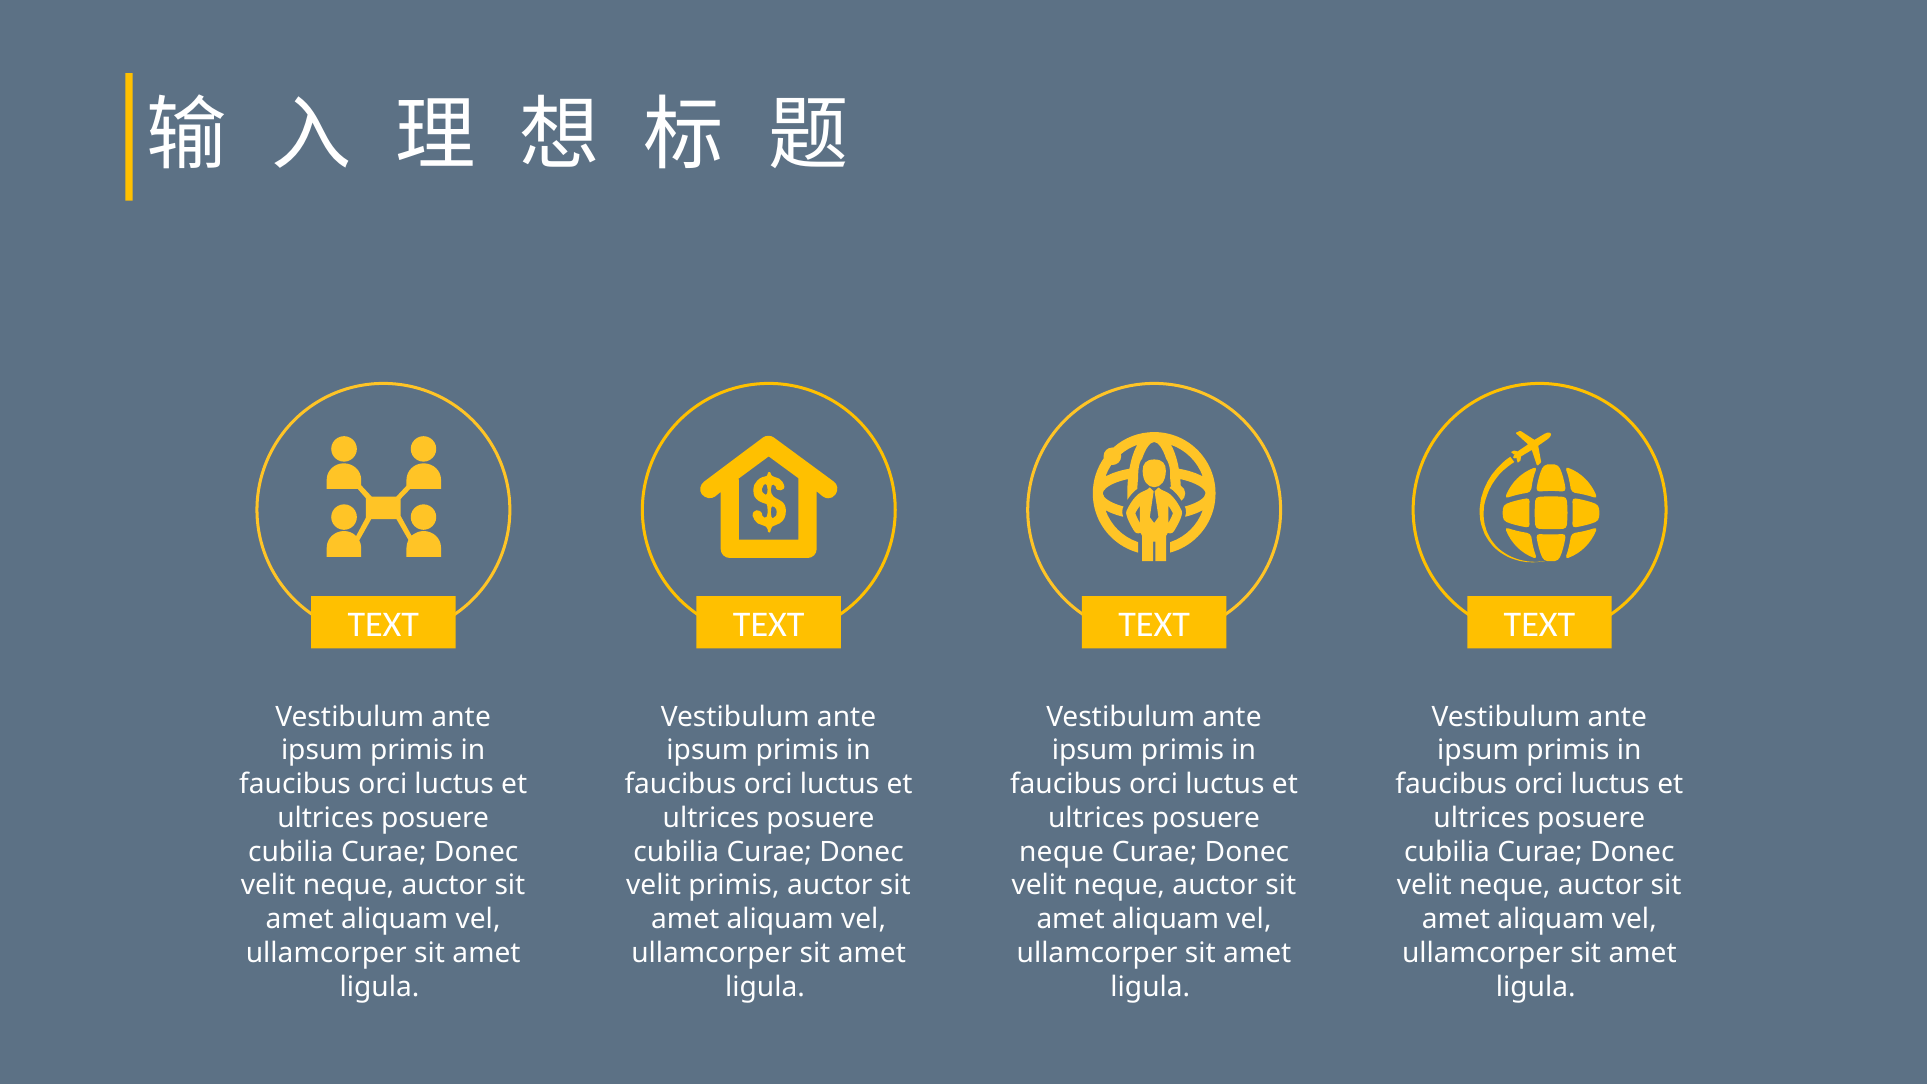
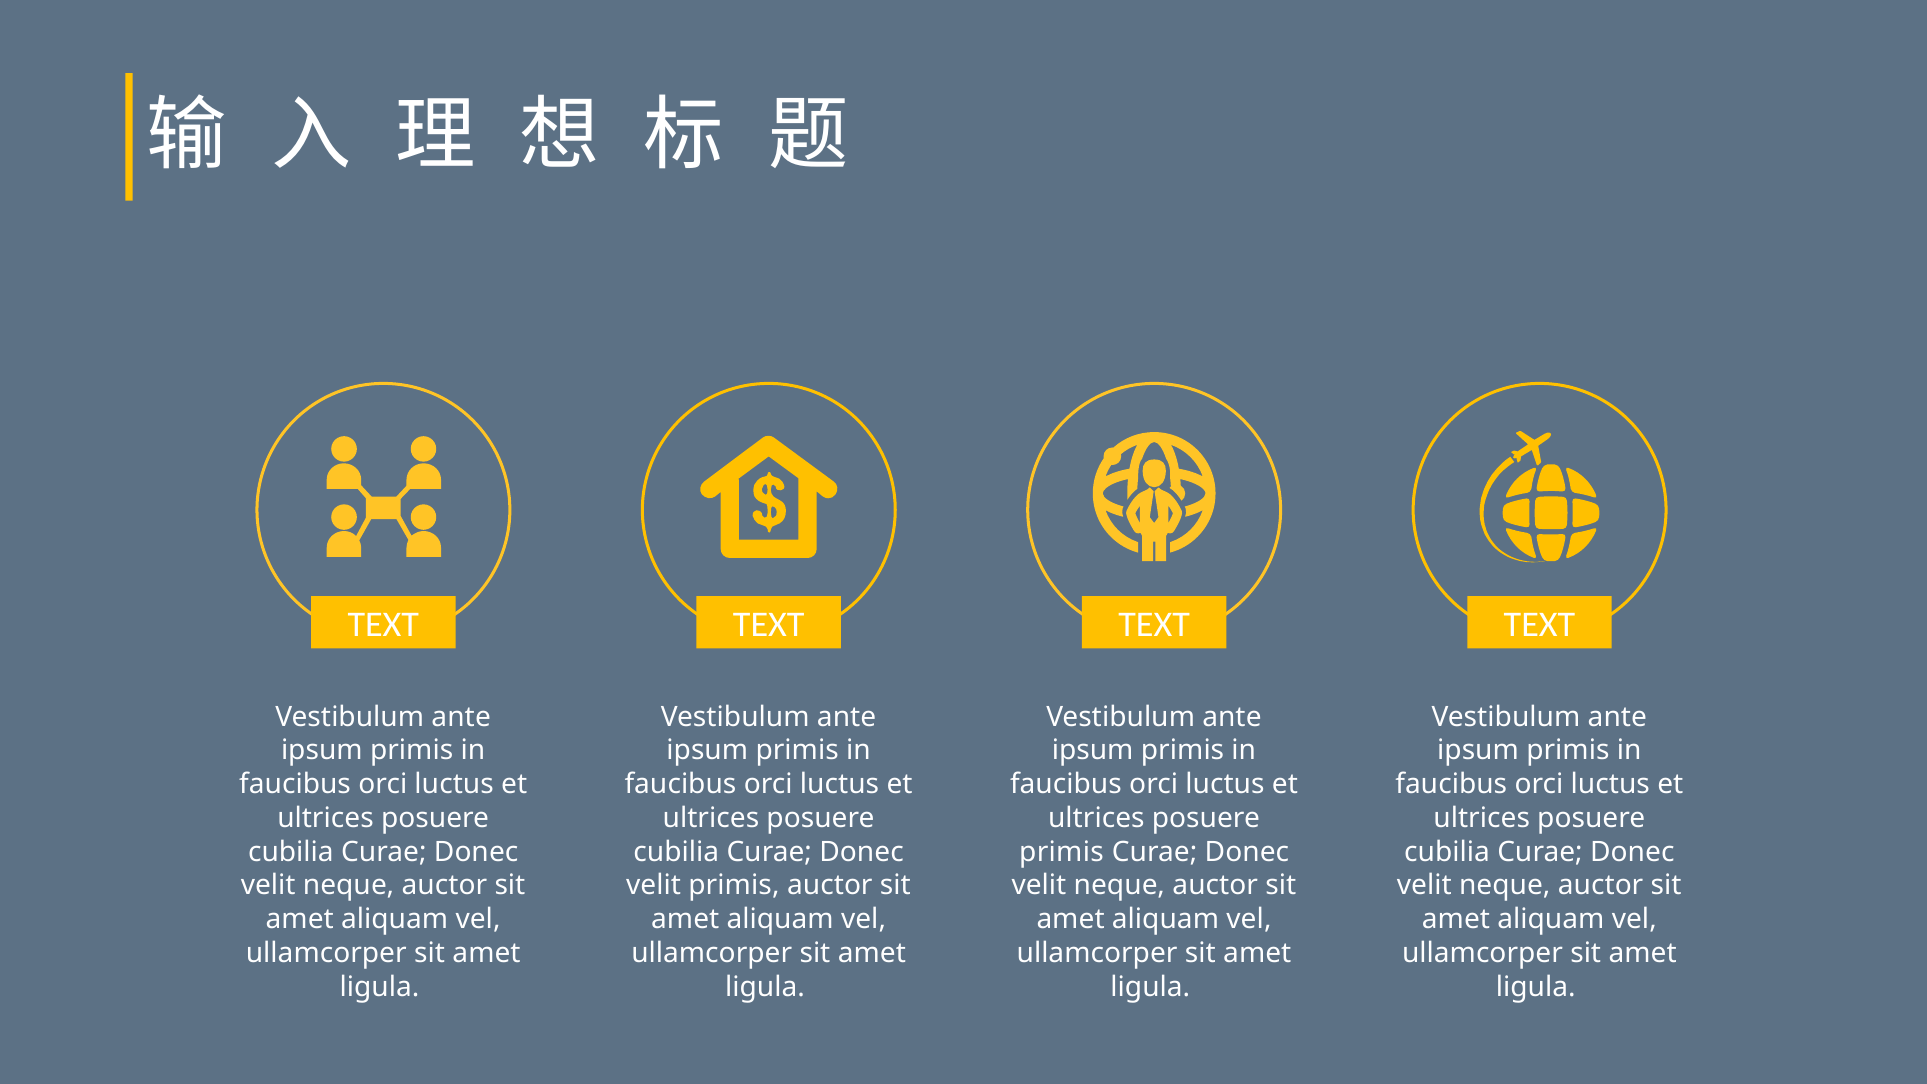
neque at (1062, 852): neque -> primis
